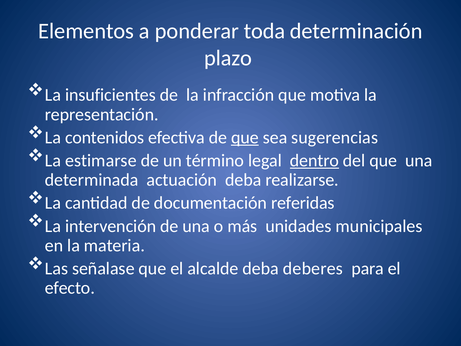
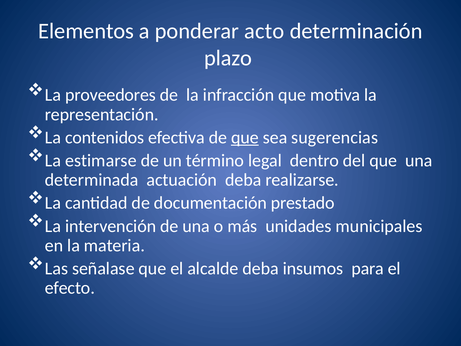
toda: toda -> acto
insuficientes: insuficientes -> proveedores
dentro underline: present -> none
referidas: referidas -> prestado
deberes: deberes -> insumos
